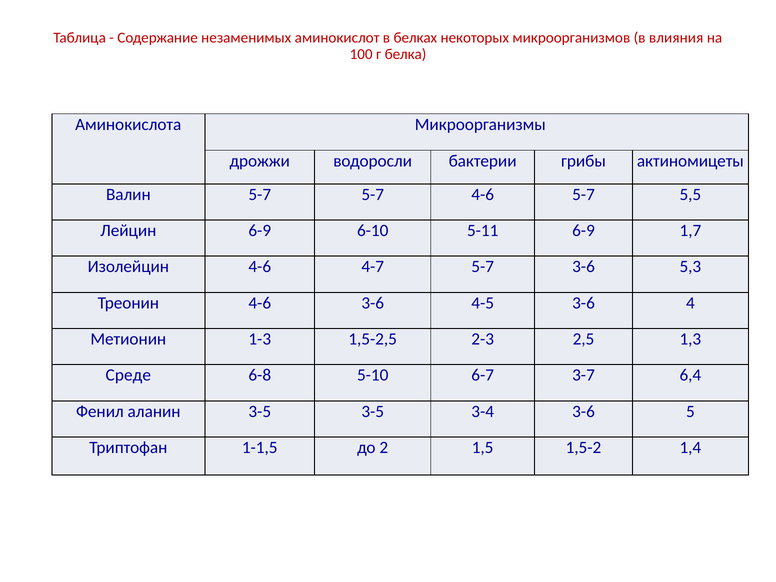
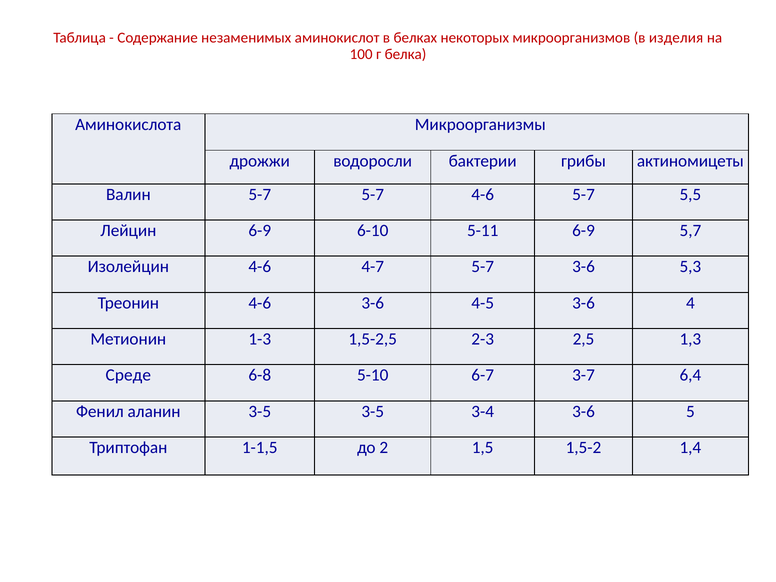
влияния: влияния -> изделия
1,7: 1,7 -> 5,7
